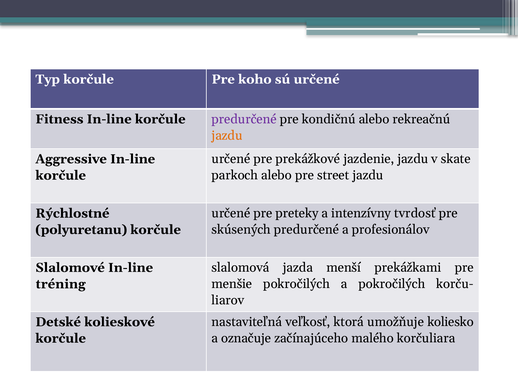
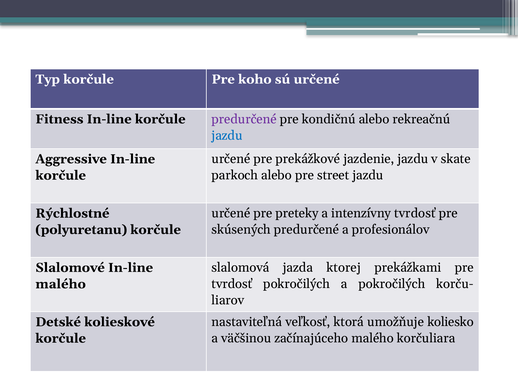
jazdu at (227, 136) colour: orange -> blue
menší: menší -> ktorej
tréning at (61, 284): tréning -> malého
menšie at (232, 284): menšie -> tvrdosť
označuje: označuje -> väčšinou
